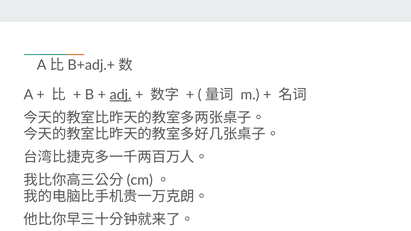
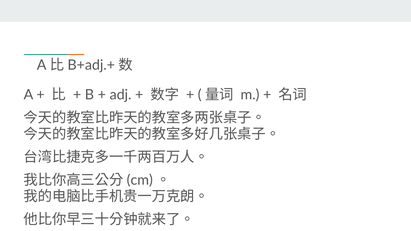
adj underline: present -> none
